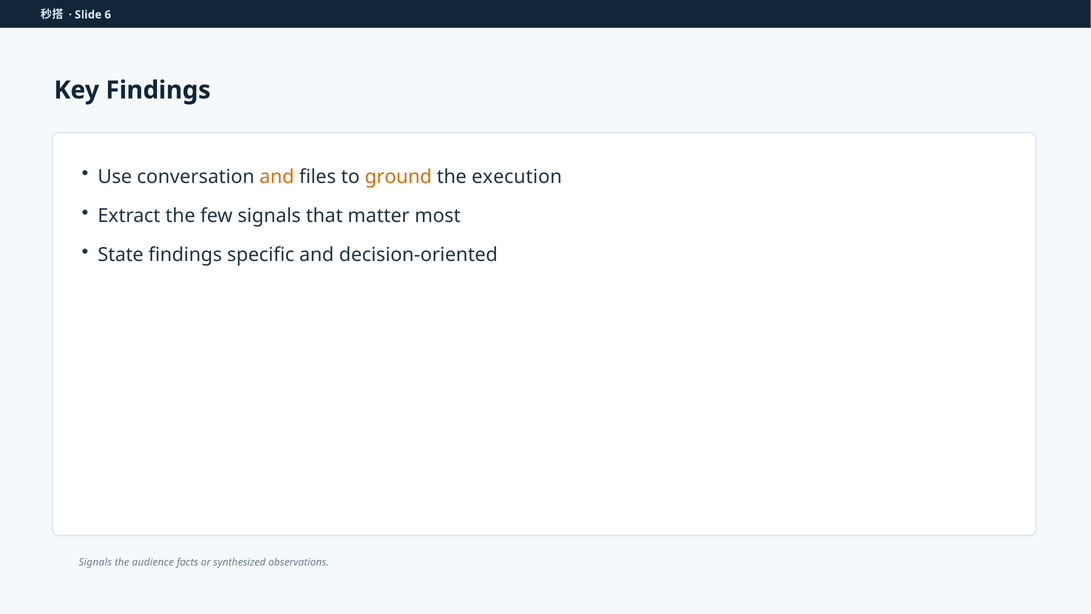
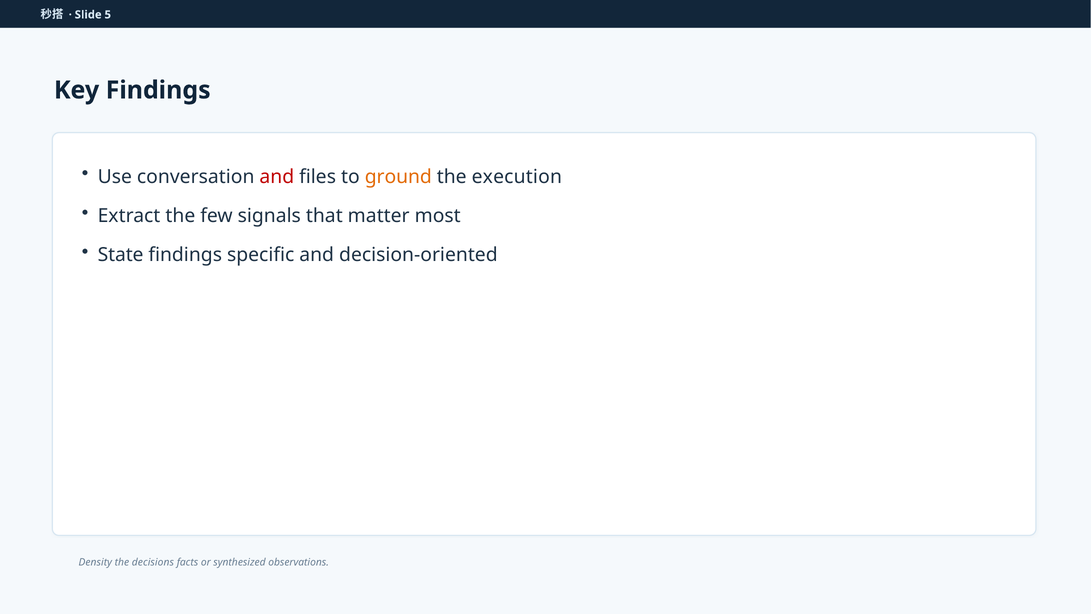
6: 6 -> 5
and at (277, 177) colour: orange -> red
Signals at (95, 562): Signals -> Density
audience: audience -> decisions
